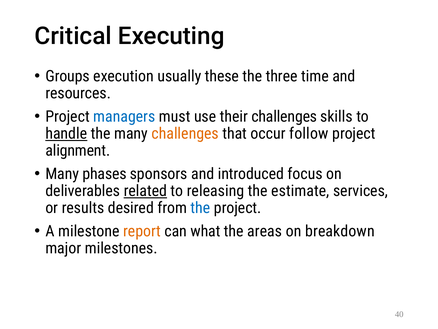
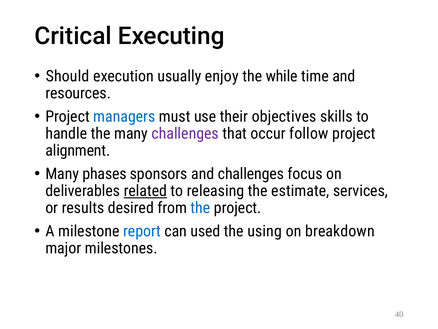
Groups: Groups -> Should
these: these -> enjoy
three: three -> while
their challenges: challenges -> objectives
handle underline: present -> none
challenges at (185, 133) colour: orange -> purple
and introduced: introduced -> challenges
report colour: orange -> blue
what: what -> used
areas: areas -> using
